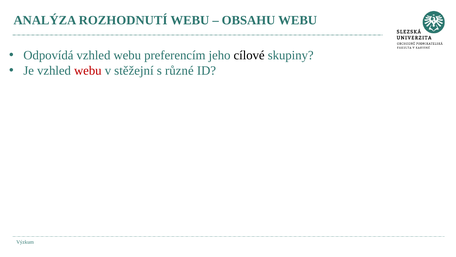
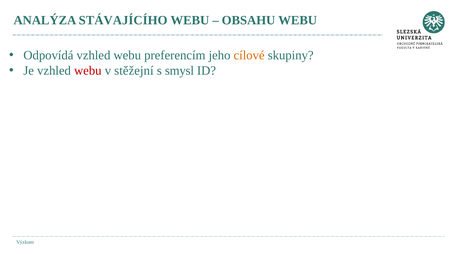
ROZHODNUTÍ: ROZHODNUTÍ -> STÁVAJÍCÍHO
cílové colour: black -> orange
různé: různé -> smysl
